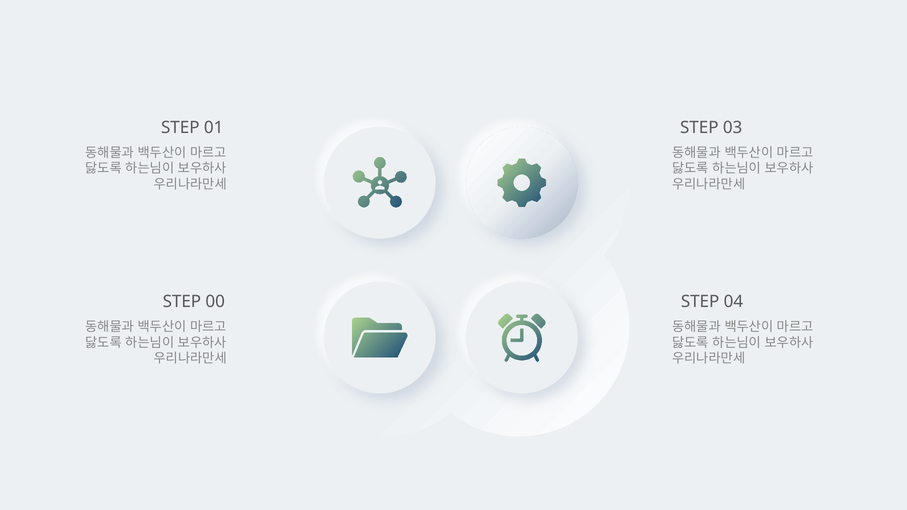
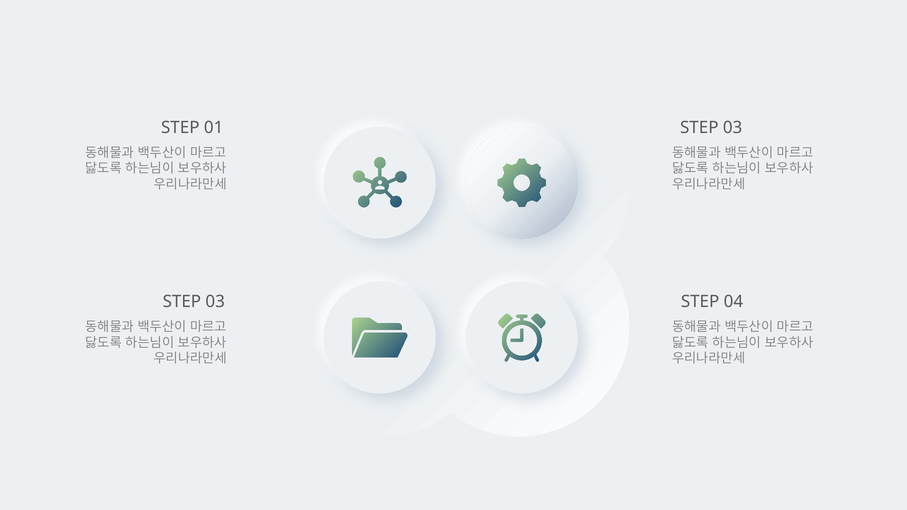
00 at (215, 302): 00 -> 03
